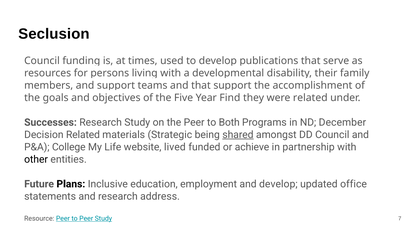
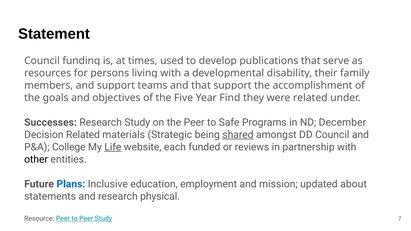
Seclusion: Seclusion -> Statement
Both: Both -> Safe
Life underline: none -> present
lived: lived -> each
achieve: achieve -> reviews
Plans colour: black -> blue
and develop: develop -> mission
office: office -> about
address: address -> physical
